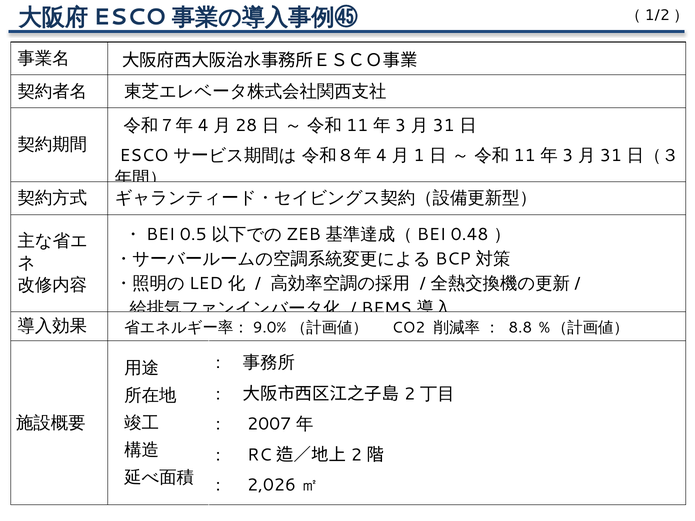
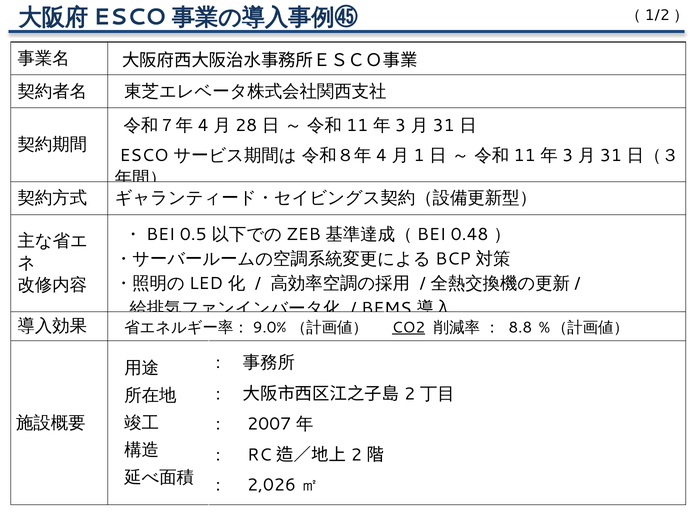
CO2 underline: none -> present
